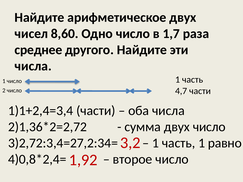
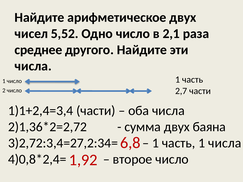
8,60: 8,60 -> 5,52
1,7: 1,7 -> 2,1
4,7: 4,7 -> 2,7
двух число: число -> баяна
3,2: 3,2 -> 6,8
1 равно: равно -> числа
